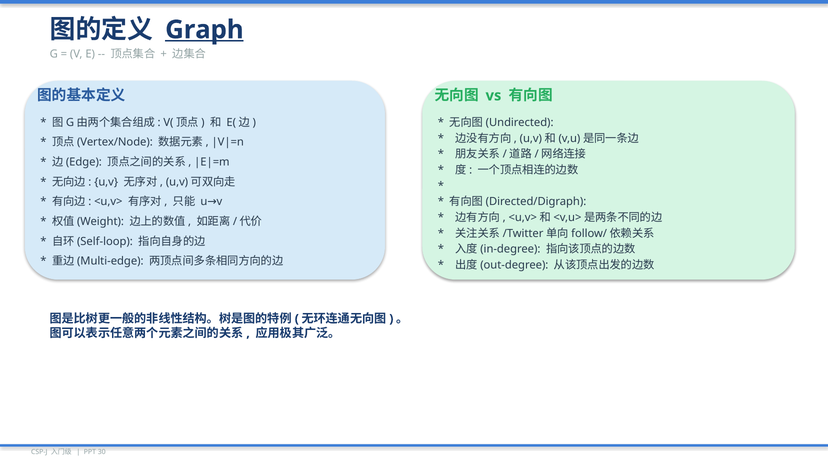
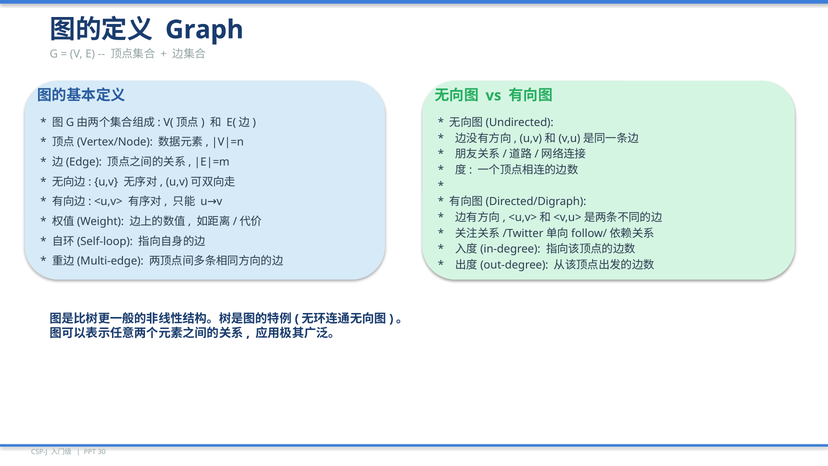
Graph underline: present -> none
